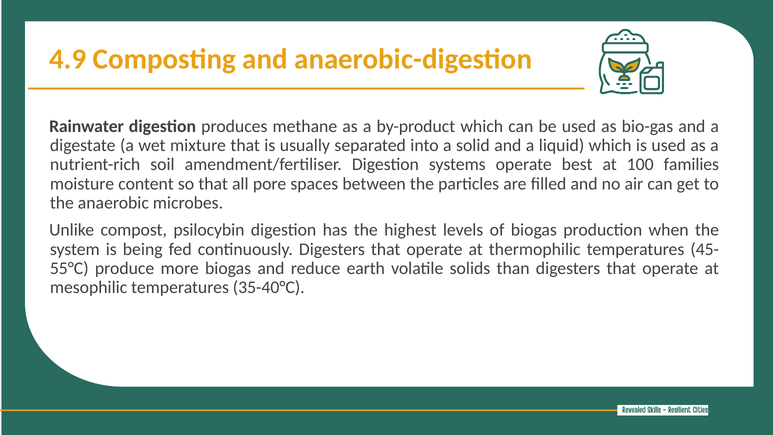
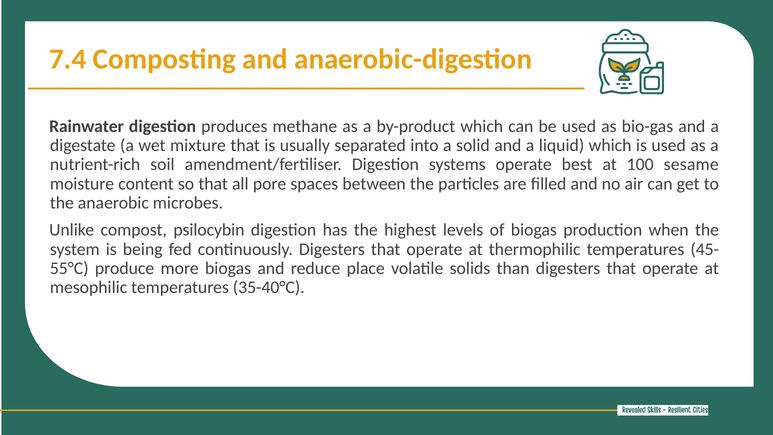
4.9: 4.9 -> 7.4
families: families -> sesame
earth: earth -> place
